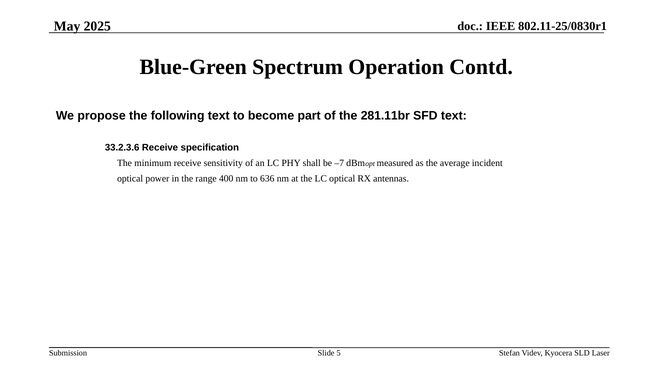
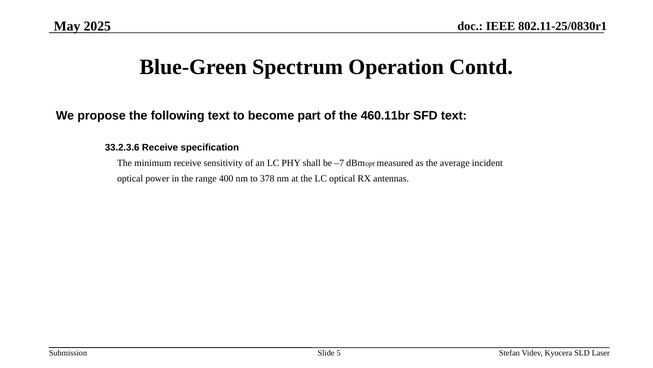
281.11br: 281.11br -> 460.11br
636: 636 -> 378
